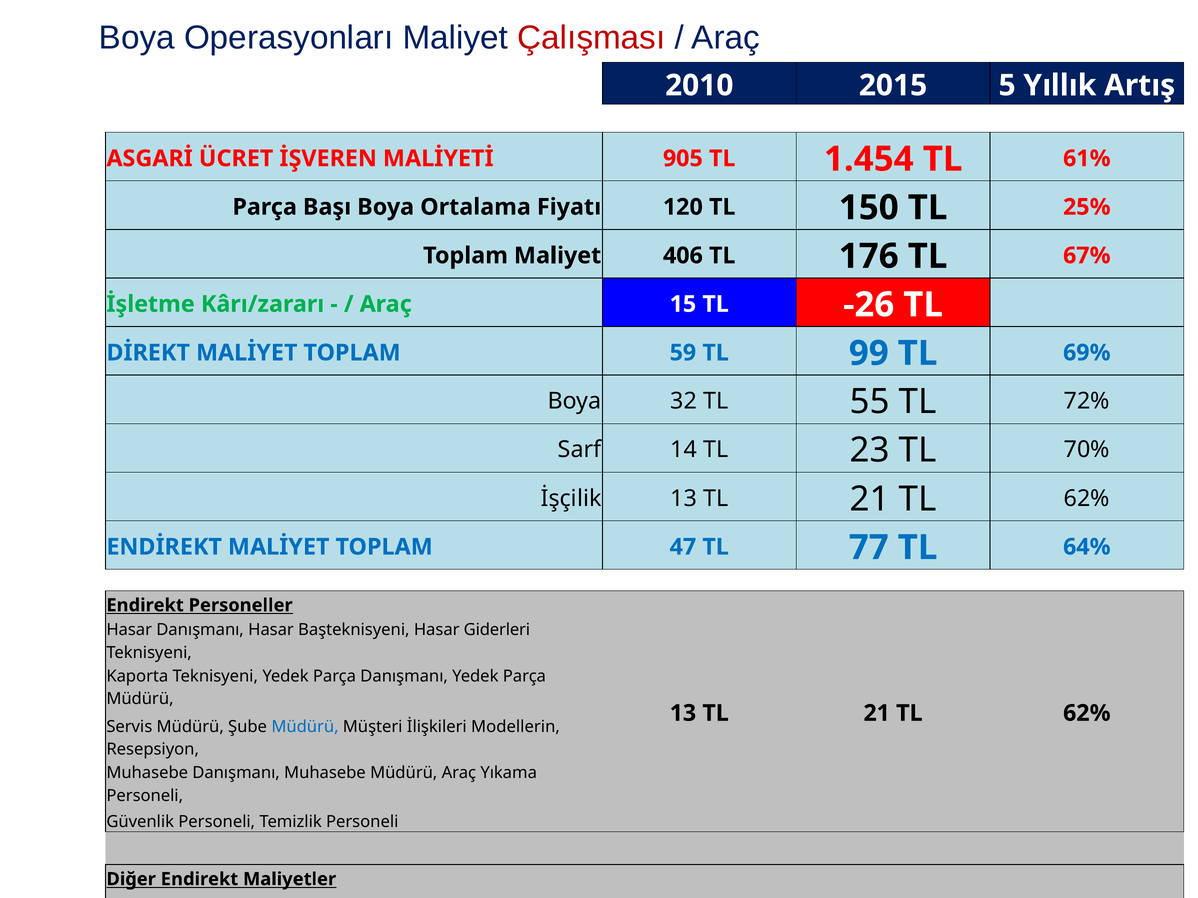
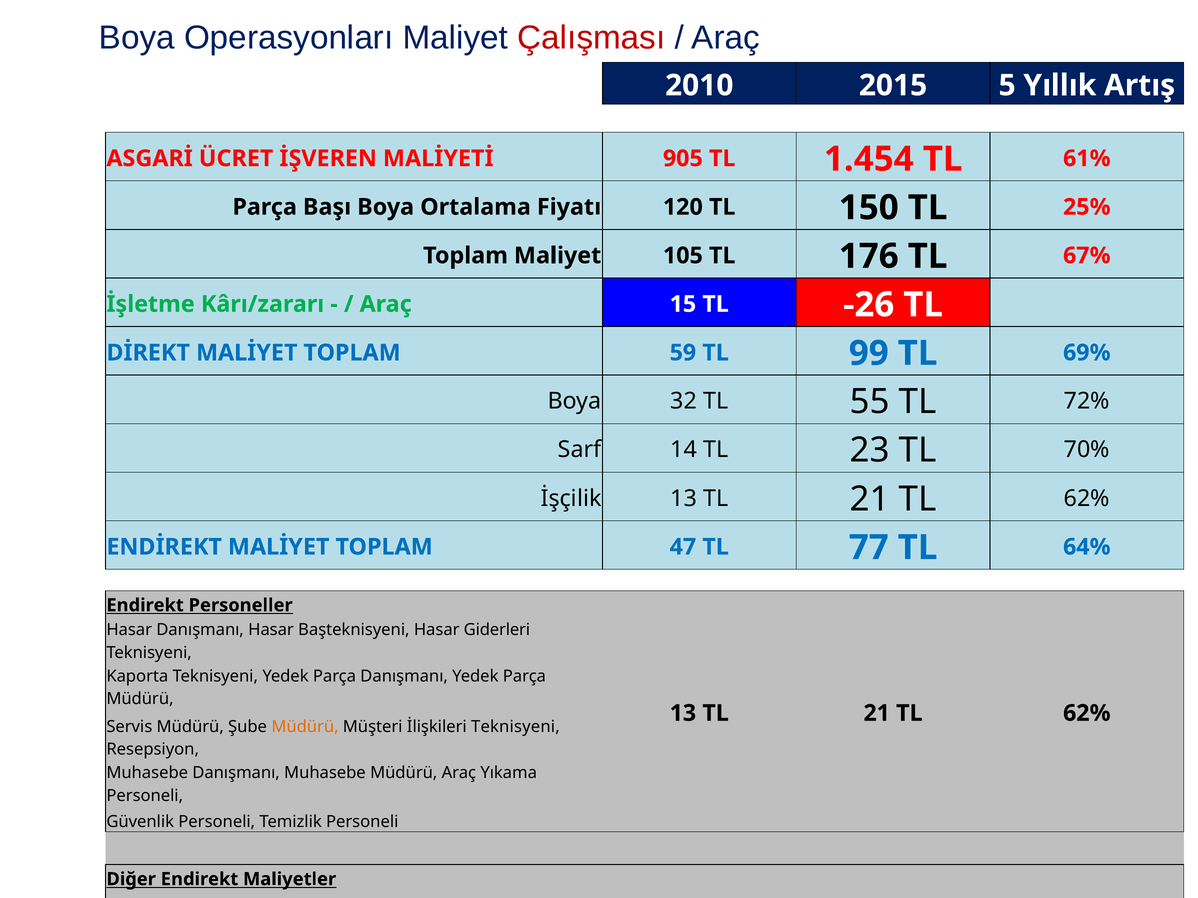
406: 406 -> 105
Müdürü at (305, 727) colour: blue -> orange
İlişkileri Modellerin: Modellerin -> Teknisyeni
